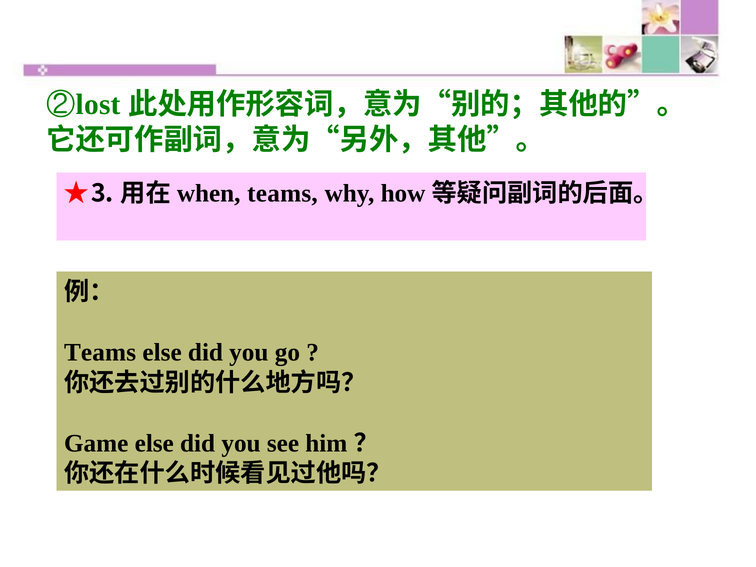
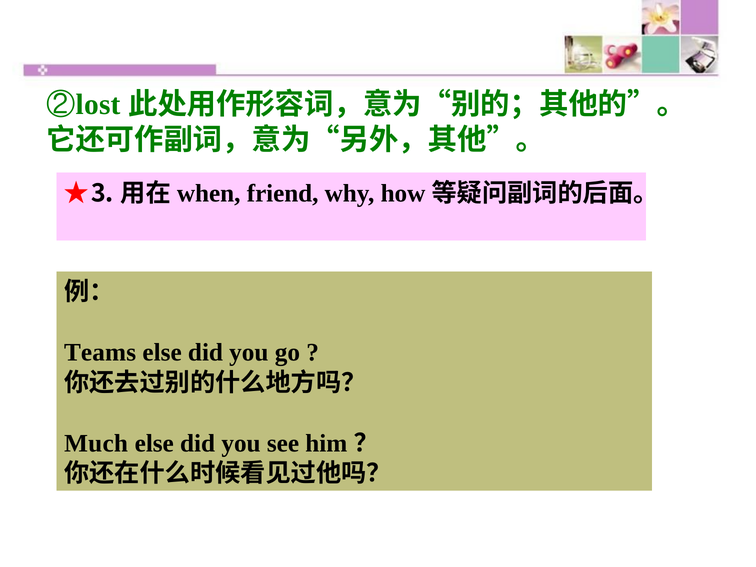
teams at (282, 193): teams -> friend
Game: Game -> Much
